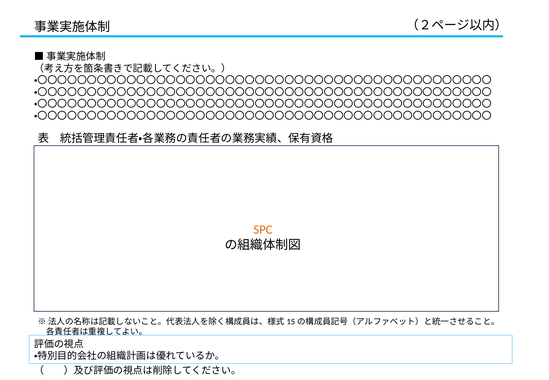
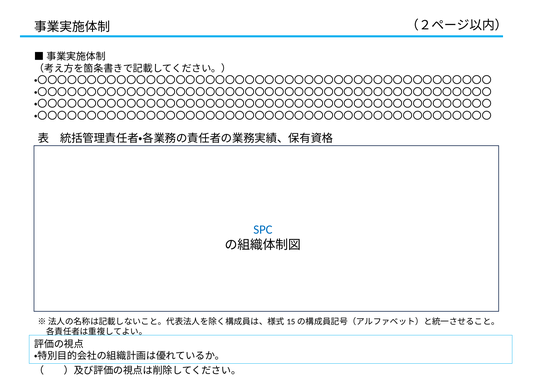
SPC colour: orange -> blue
